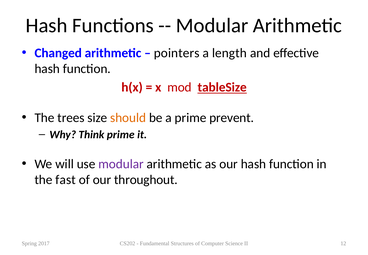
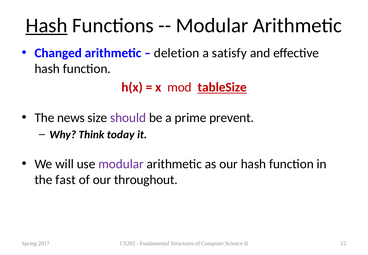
Hash at (47, 26) underline: none -> present
pointers: pointers -> deletion
length: length -> satisfy
trees: trees -> news
should colour: orange -> purple
Think prime: prime -> today
